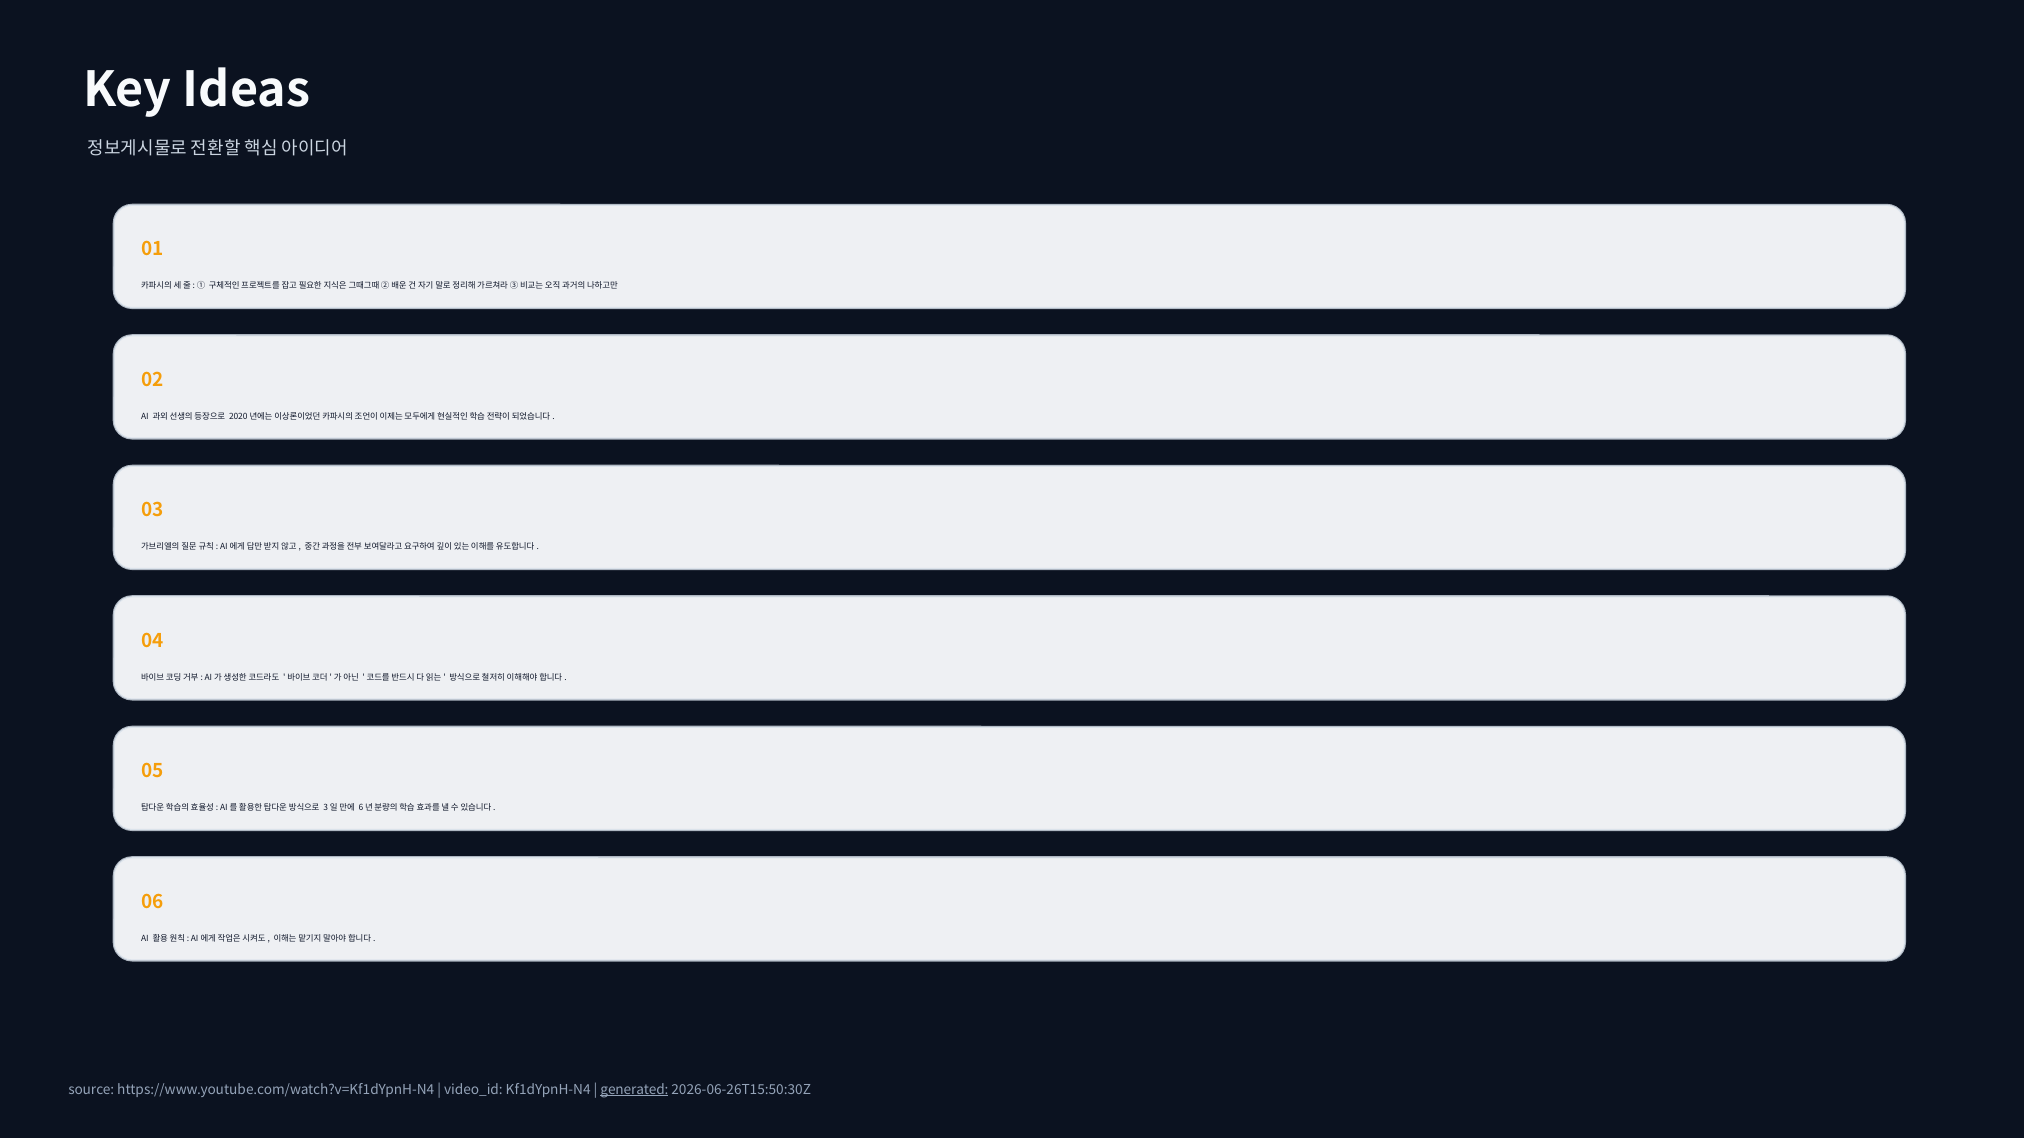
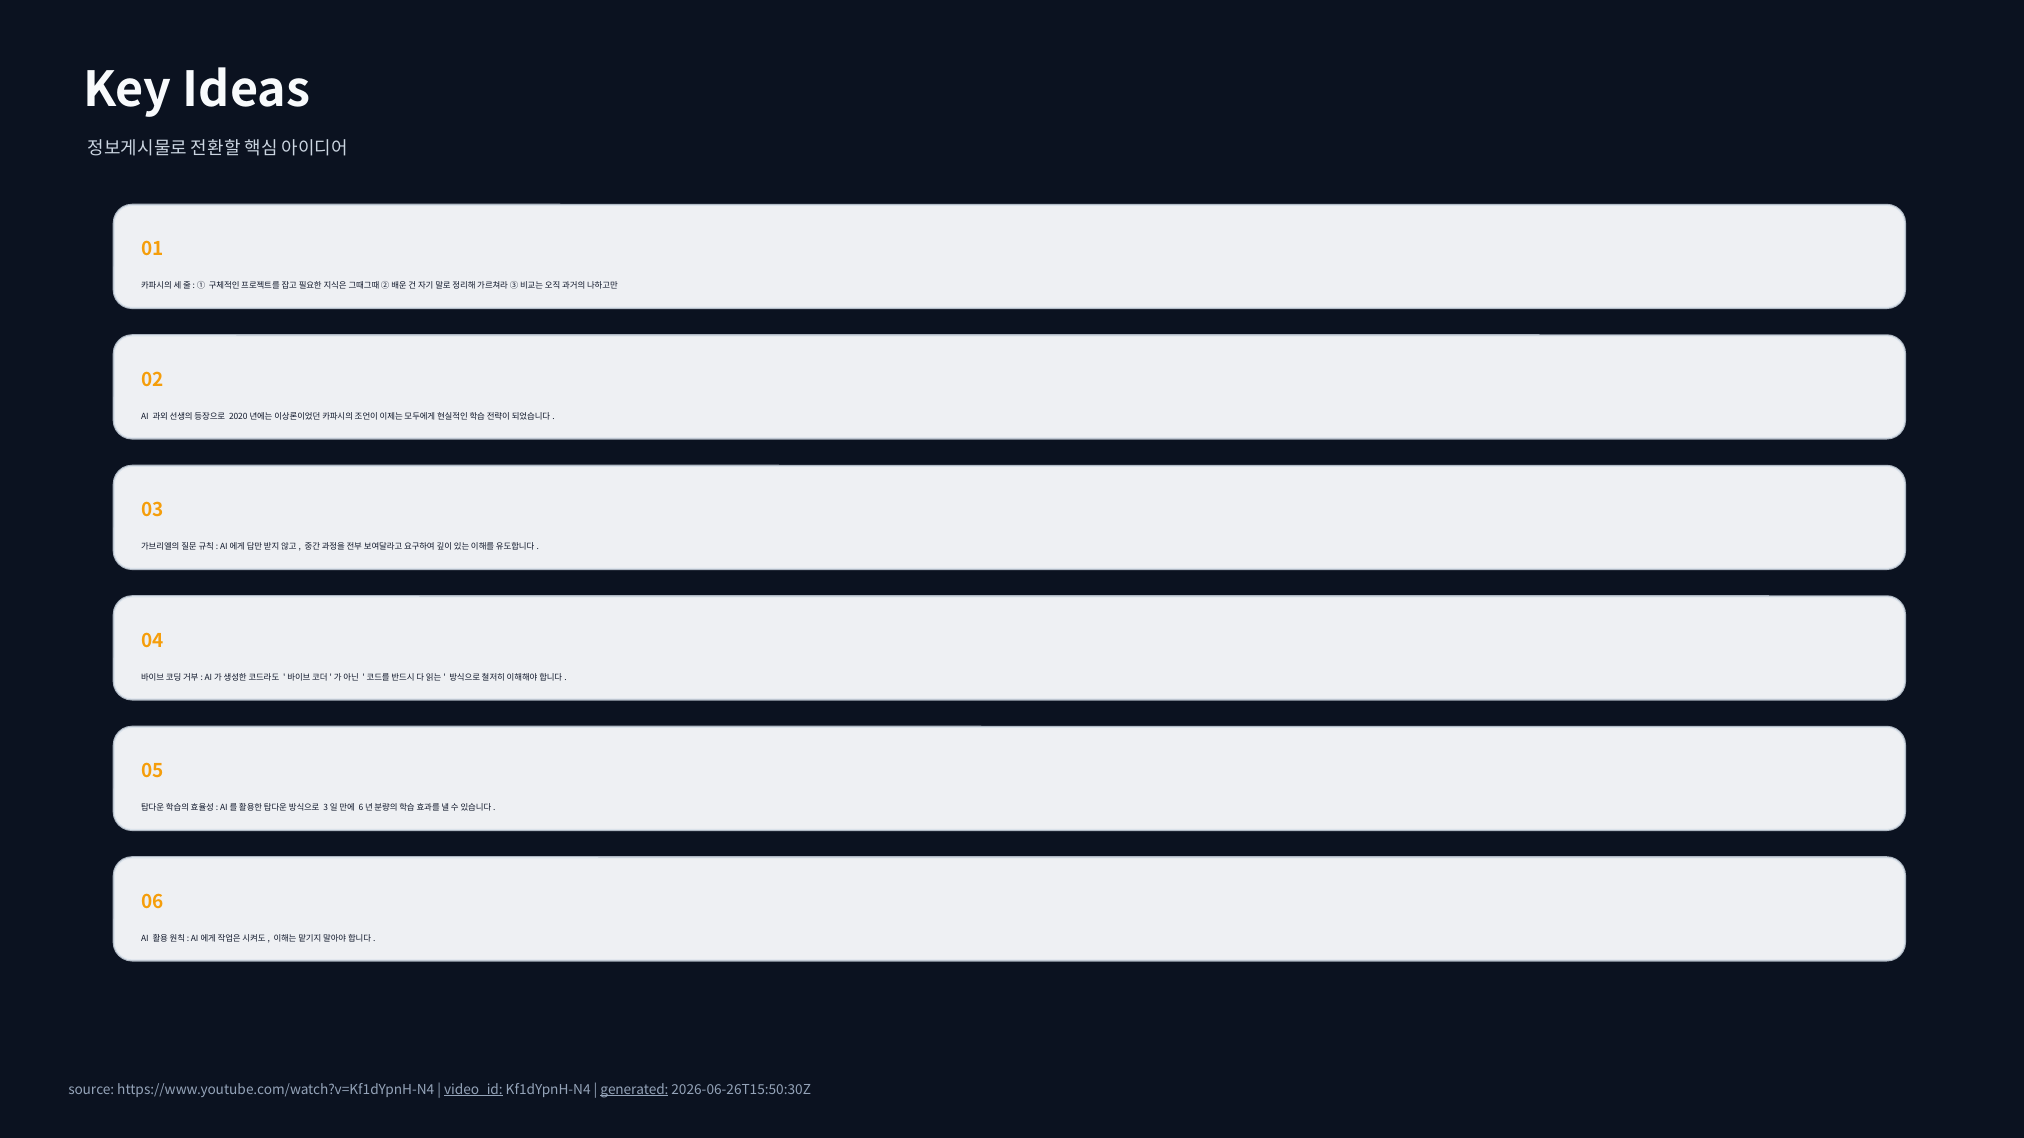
video_id underline: none -> present
